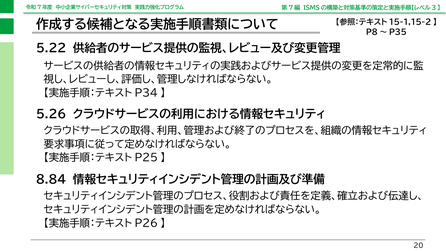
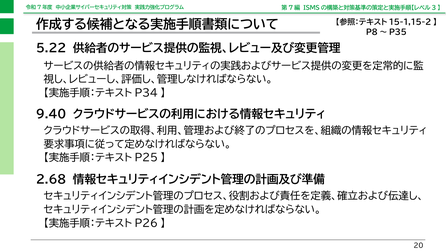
5.26: 5.26 -> 9.40
8.84: 8.84 -> 2.68
